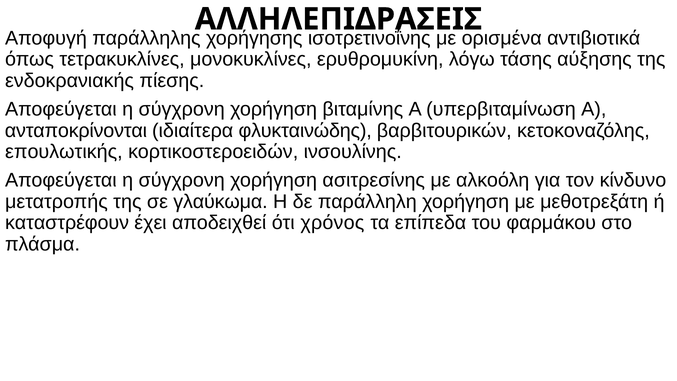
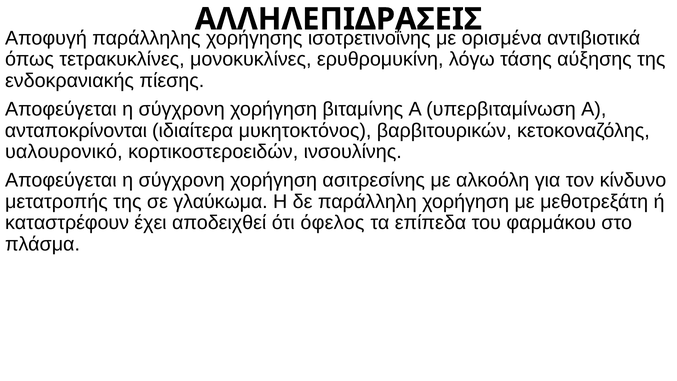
φλυκταινώδης: φλυκταινώδης -> μυκητοκτόνος
επουλωτικής: επουλωτικής -> υαλουρονικό
χρόνος: χρόνος -> όφελος
